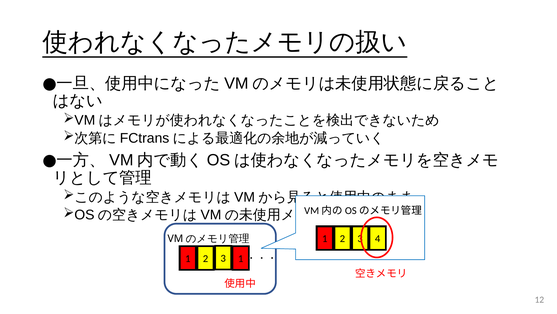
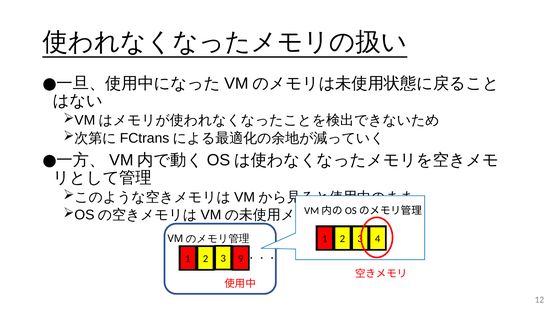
2 1: 1 -> 9
